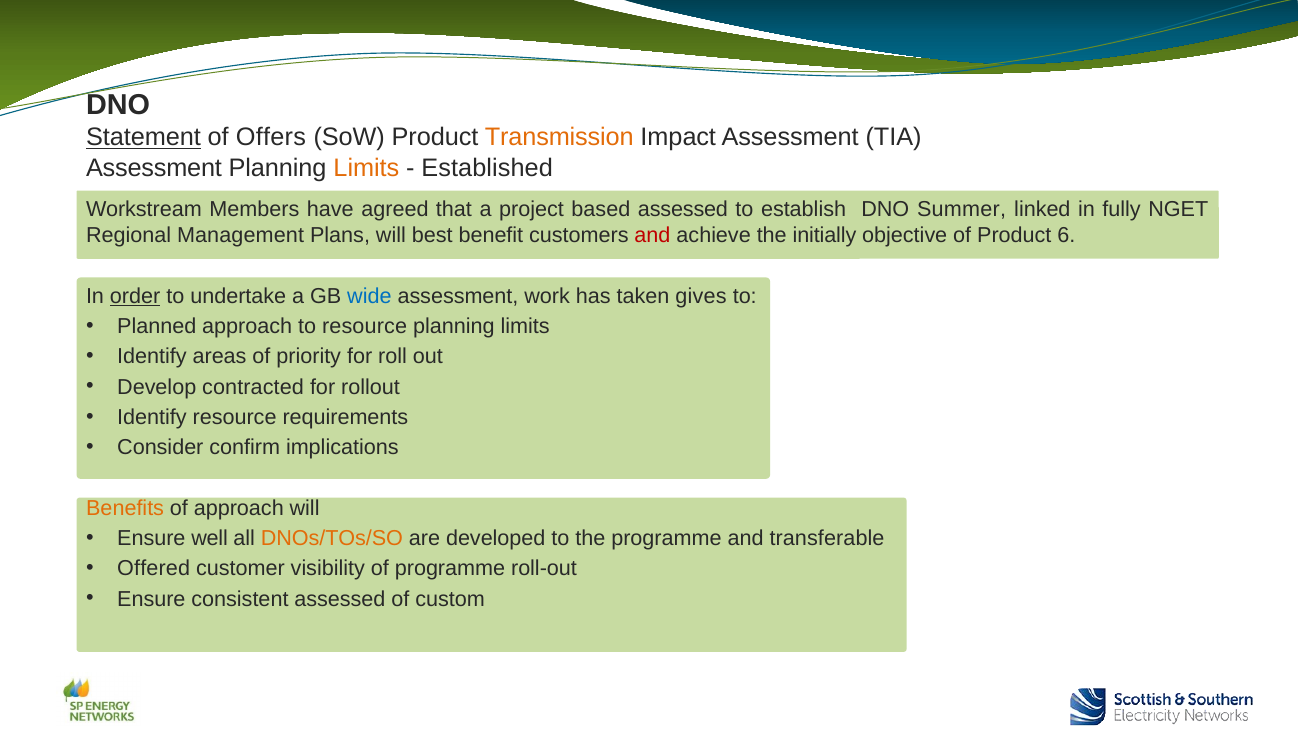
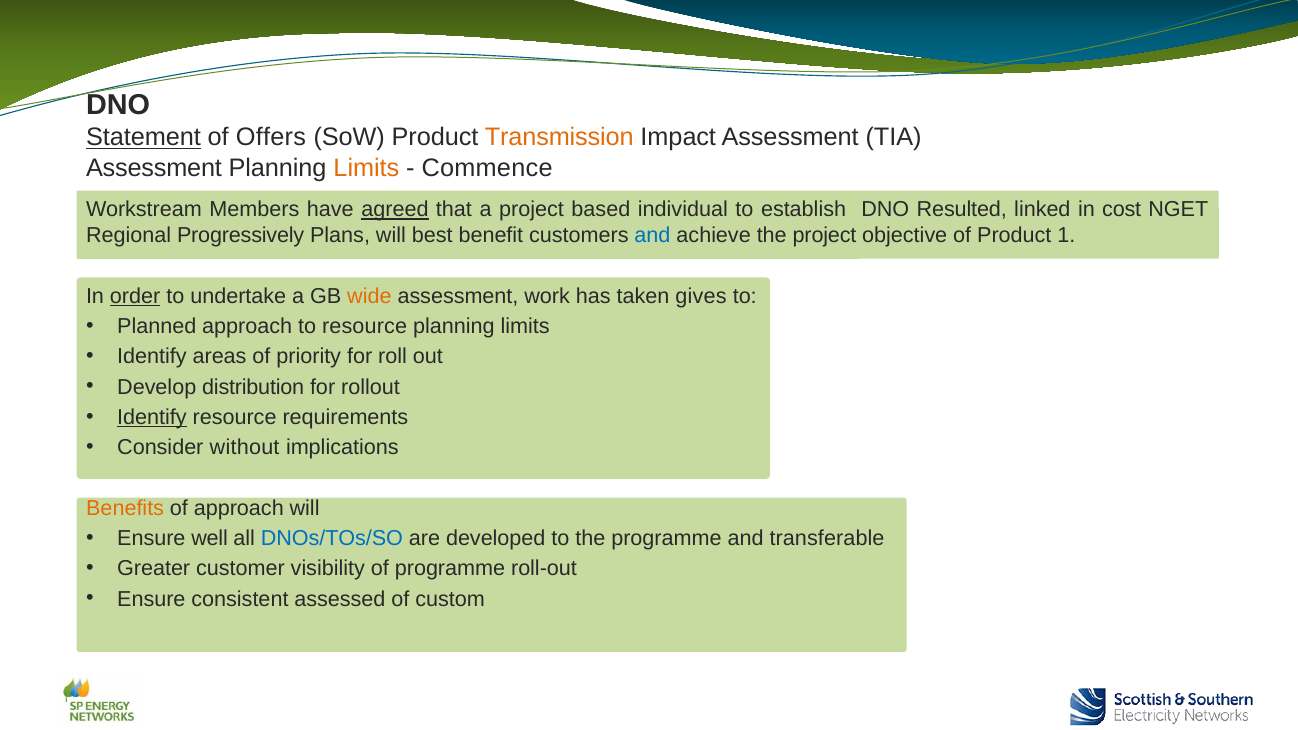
Established: Established -> Commence
agreed underline: none -> present
based assessed: assessed -> individual
Summer: Summer -> Resulted
fully: fully -> cost
Management: Management -> Progressively
and at (652, 236) colour: red -> blue
the initially: initially -> project
6: 6 -> 1
wide colour: blue -> orange
contracted: contracted -> distribution
Identify at (152, 417) underline: none -> present
confirm: confirm -> without
DNOs/TOs/SO colour: orange -> blue
Offered: Offered -> Greater
